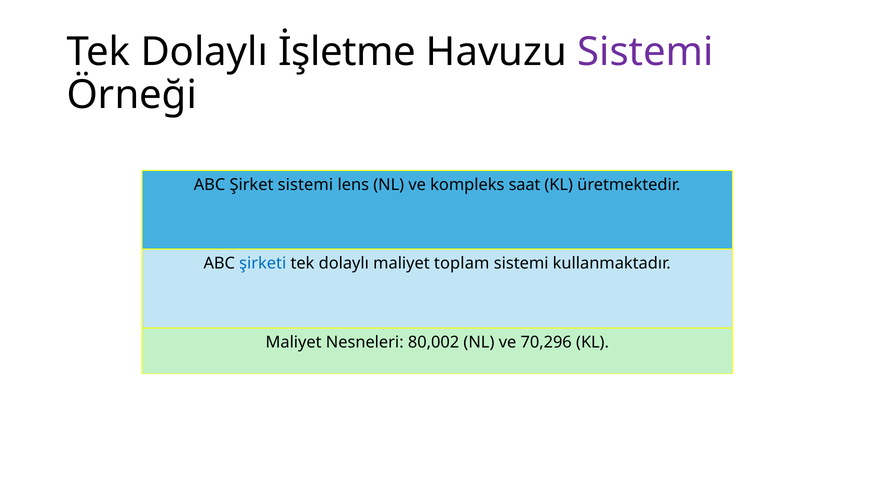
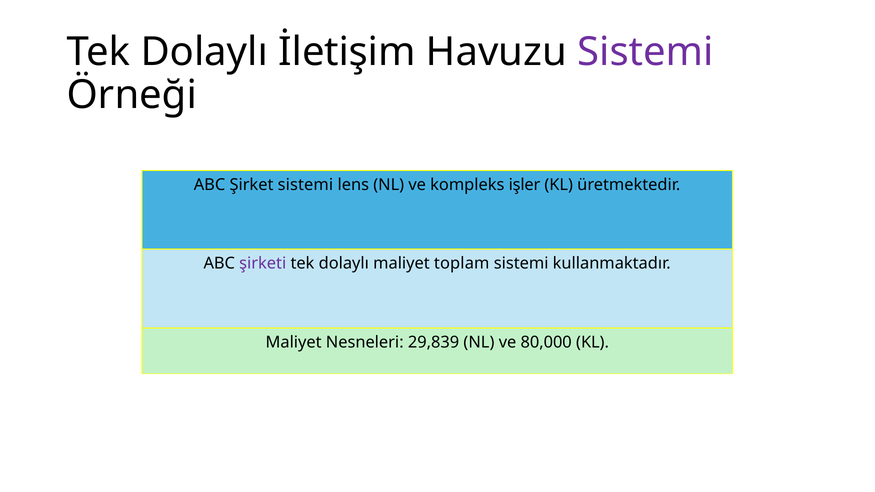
İşletme: İşletme -> İletişim
saat: saat -> işler
şirketi colour: blue -> purple
80,002: 80,002 -> 29,839
70,296: 70,296 -> 80,000
